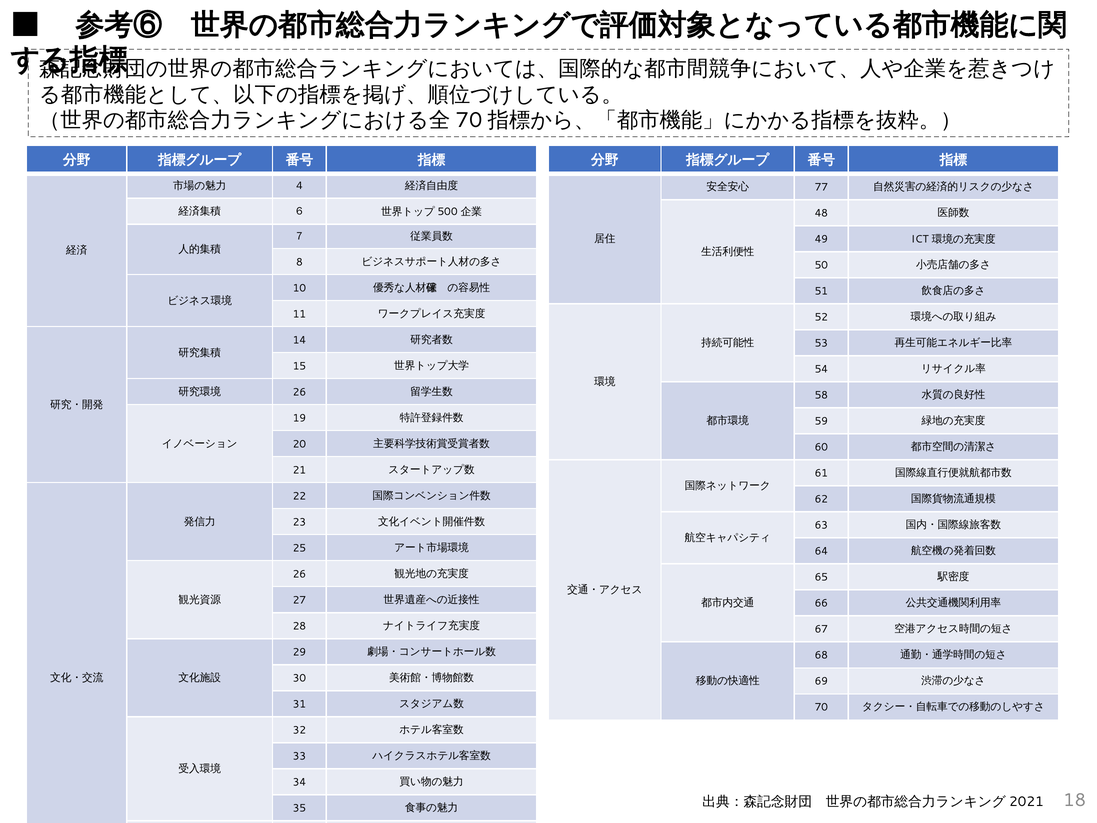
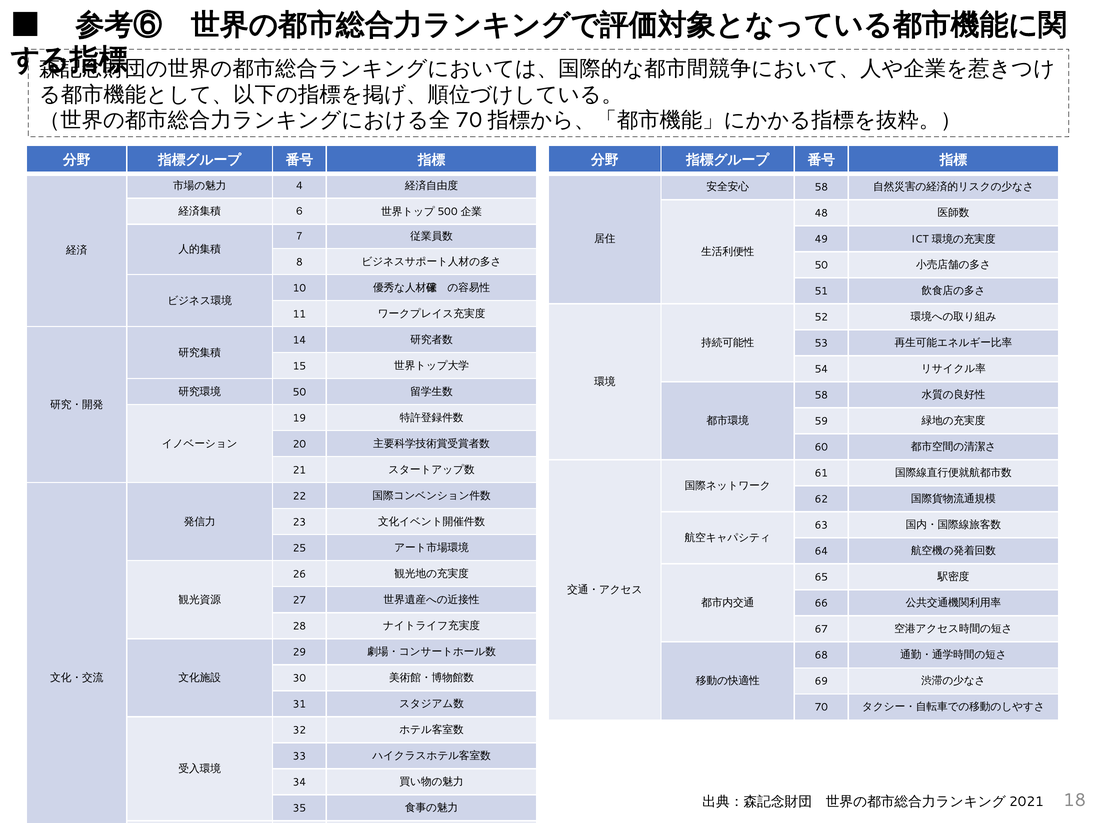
77 at (821, 187): 77 -> 58
26 at (299, 392): 26 -> 50
